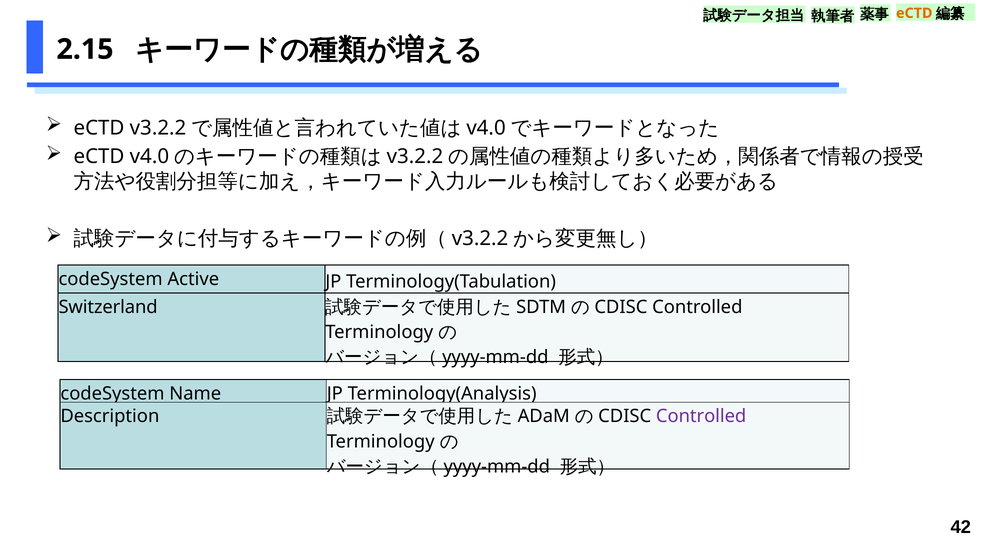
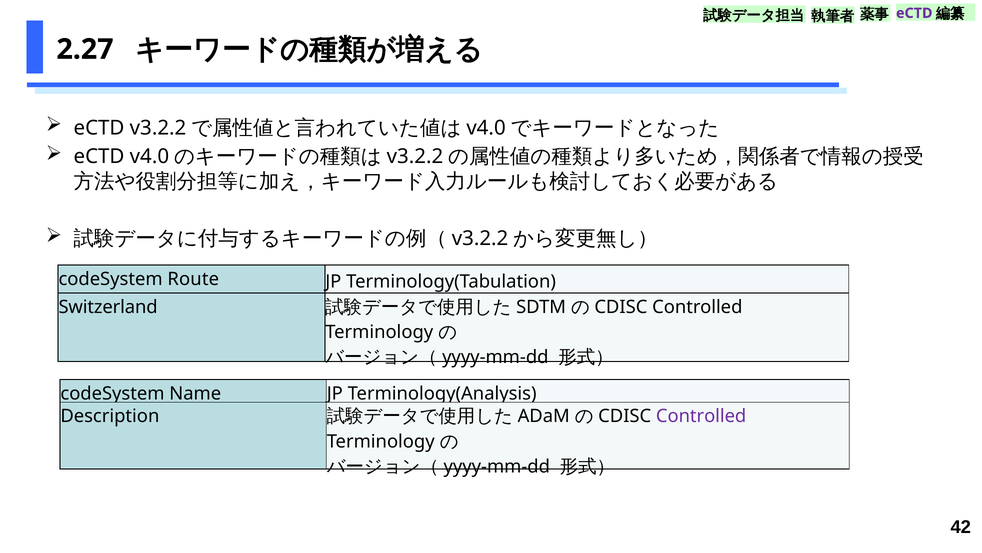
eCTD at (914, 13) colour: orange -> purple
2.15: 2.15 -> 2.27
Active: Active -> Route
